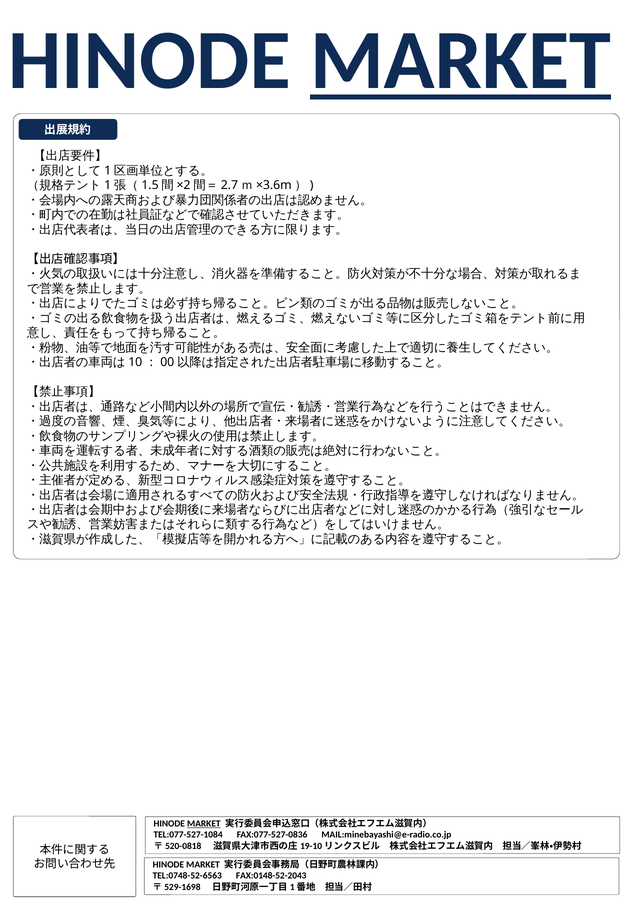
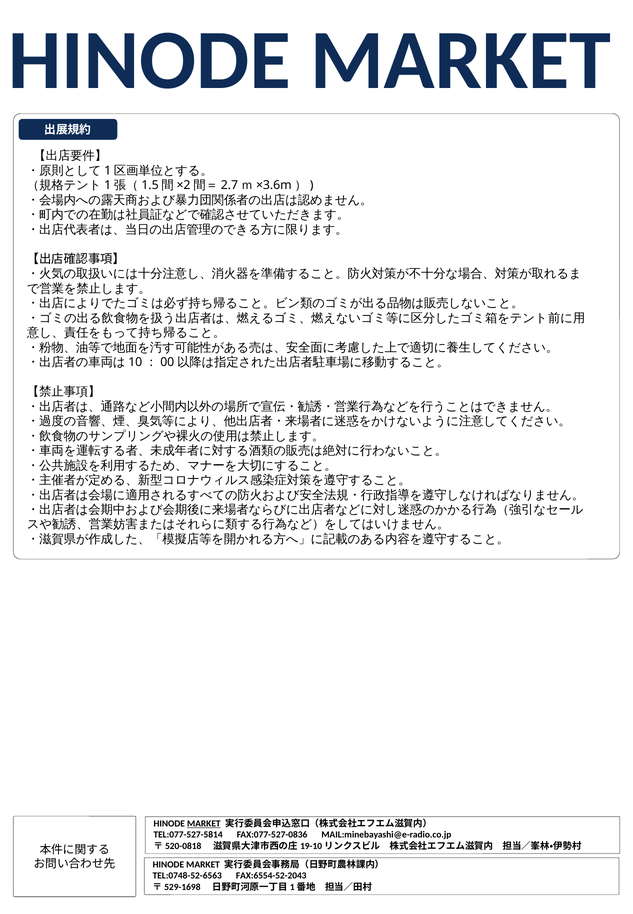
MARKET at (461, 61) underline: present -> none
TEL:077-527-1084: TEL:077-527-1084 -> TEL:077-527-5814
FAX:0148-52-2043: FAX:0148-52-2043 -> FAX:6554-52-2043
